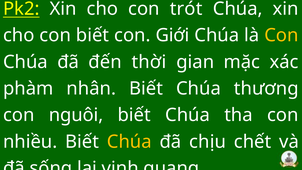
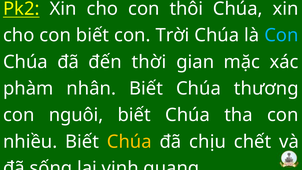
trót: trót -> thôi
Giới: Giới -> Trời
Con at (281, 35) colour: yellow -> light blue
